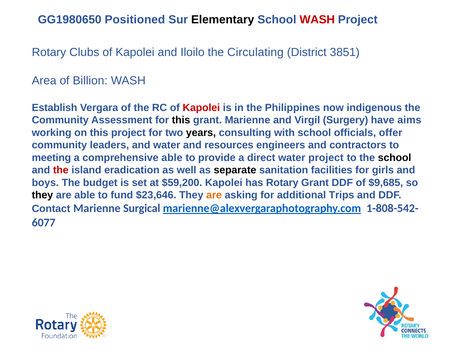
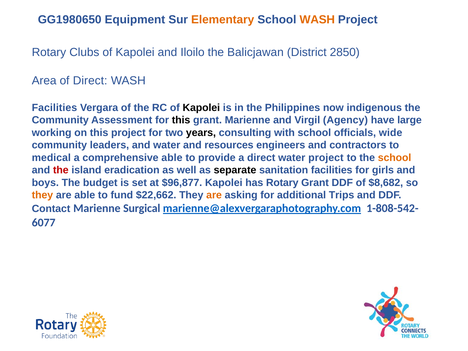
Positioned: Positioned -> Equipment
Elementary colour: black -> orange
WASH at (317, 20) colour: red -> orange
Circulating: Circulating -> Balicjawan
3851: 3851 -> 2850
of Billion: Billion -> Direct
Establish at (55, 108): Establish -> Facilities
Kapolei at (201, 108) colour: red -> black
Surgery: Surgery -> Agency
aims: aims -> large
offer: offer -> wide
meeting: meeting -> medical
school at (395, 158) colour: black -> orange
$59,200: $59,200 -> $96,877
$9,685: $9,685 -> $8,682
they at (42, 195) colour: black -> orange
$23,646: $23,646 -> $22,662
